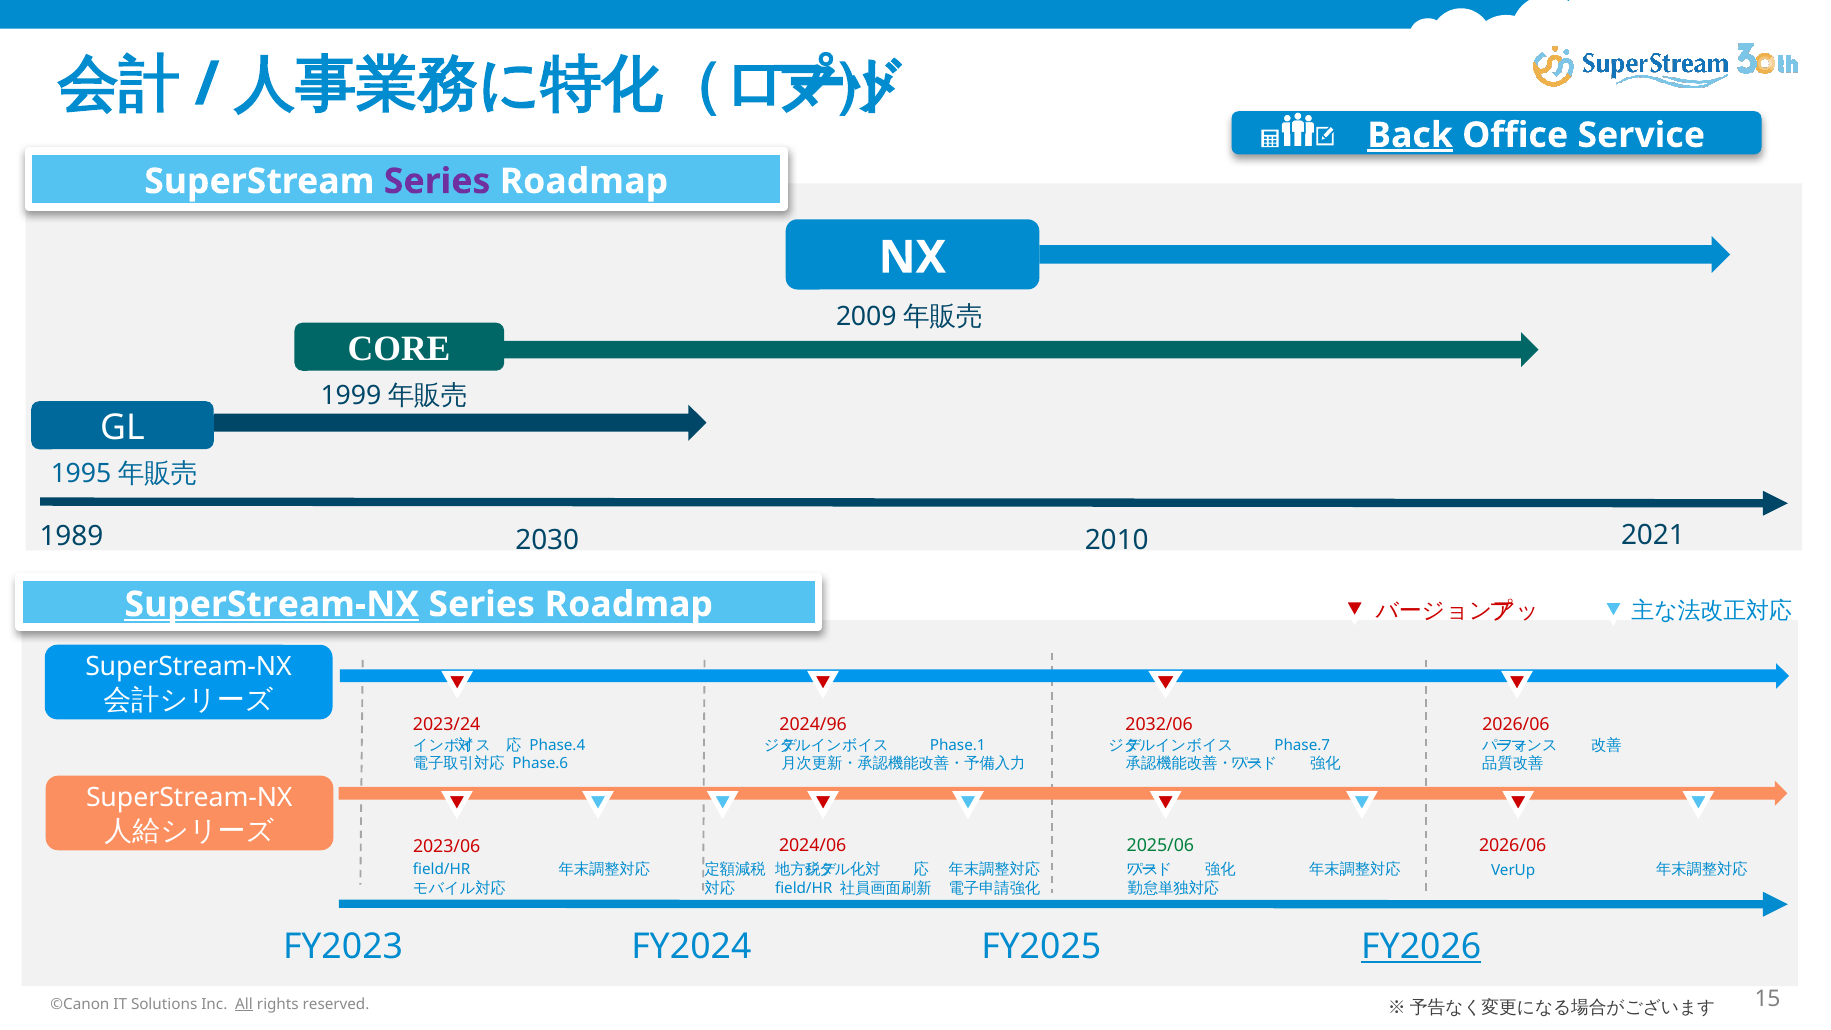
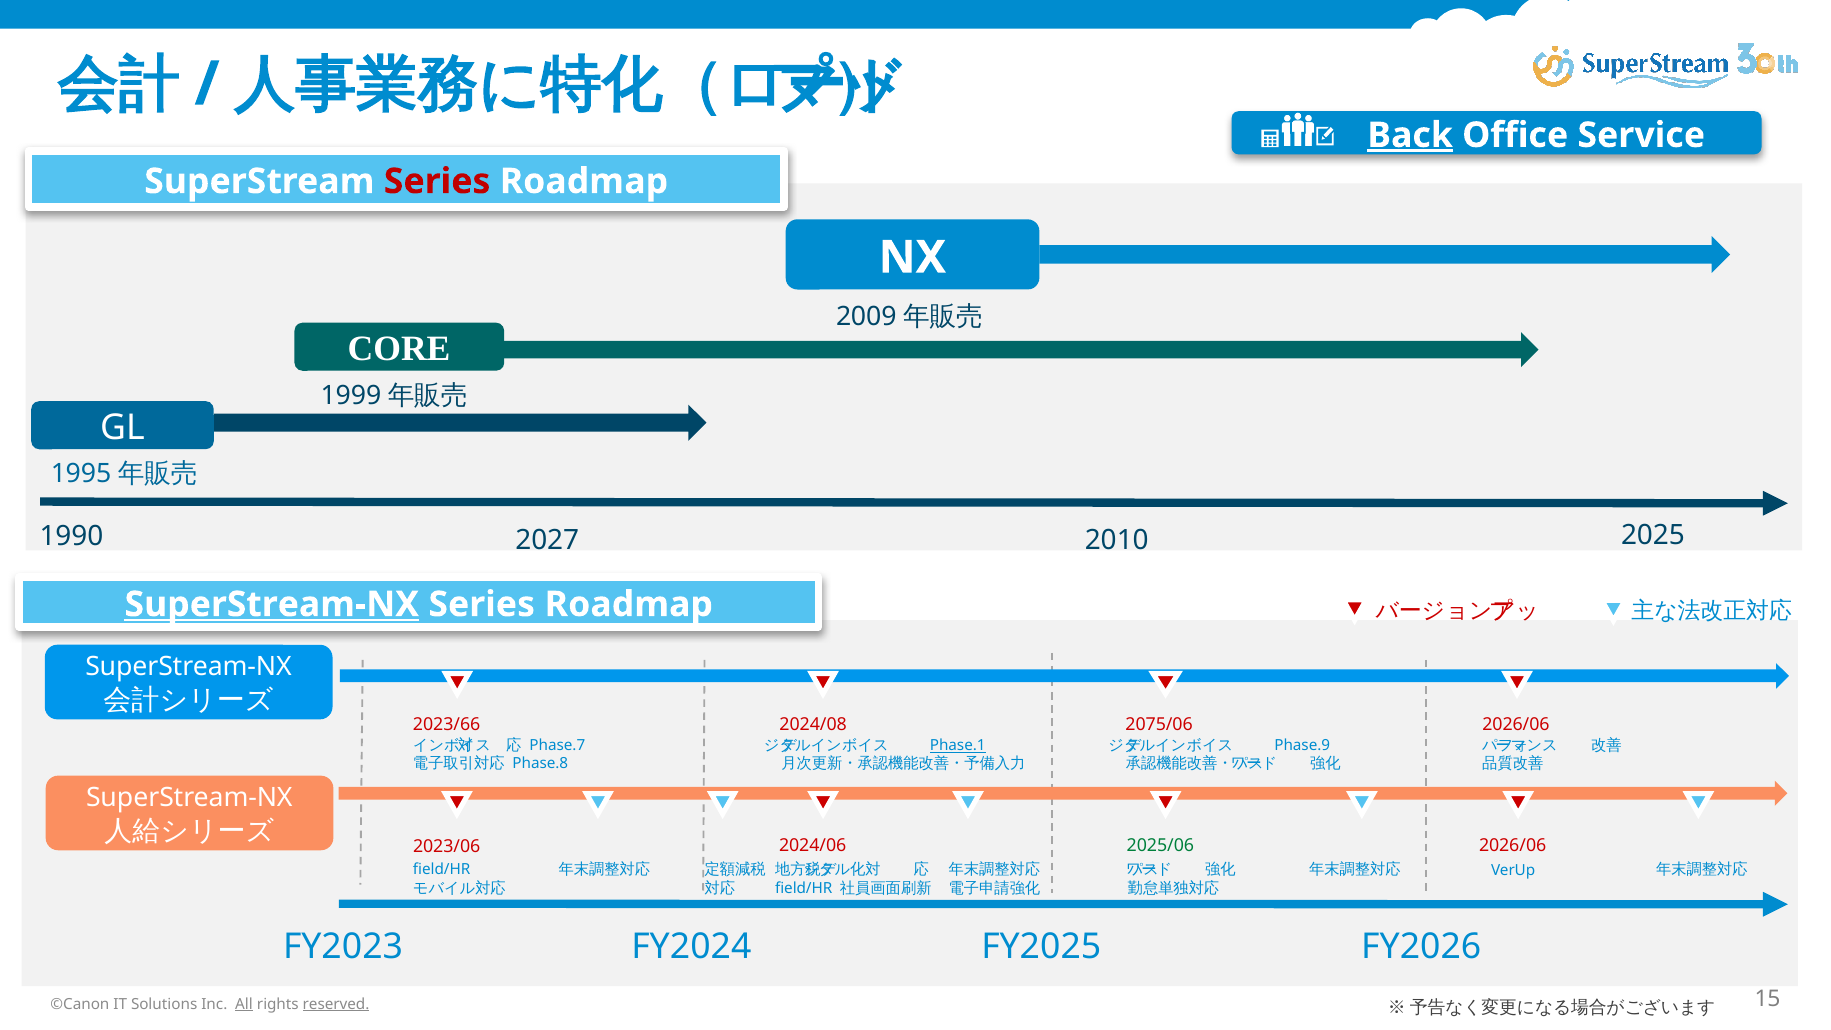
Series at (437, 181) colour: purple -> red
2021: 2021 -> 2025
1989: 1989 -> 1990
2030: 2030 -> 2027
2023/24: 2023/24 -> 2023/66
2024/96: 2024/96 -> 2024/08
2032/06: 2032/06 -> 2075/06
Phase.4: Phase.4 -> Phase.7
Phase.1 underline: none -> present
Phase.7: Phase.7 -> Phase.9
Phase.6: Phase.6 -> Phase.8
FY2026 underline: present -> none
reserved underline: none -> present
